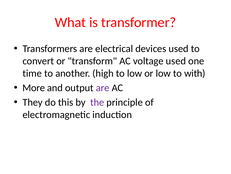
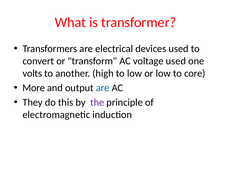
time: time -> volts
with: with -> core
are at (103, 87) colour: purple -> blue
